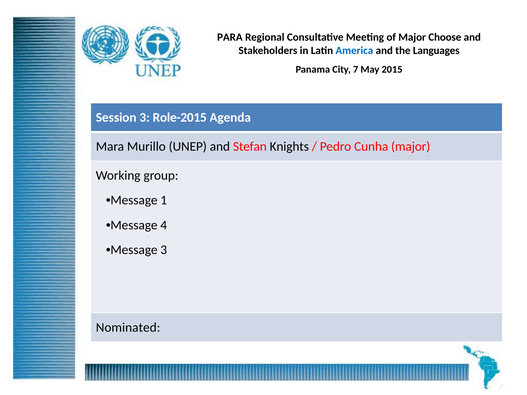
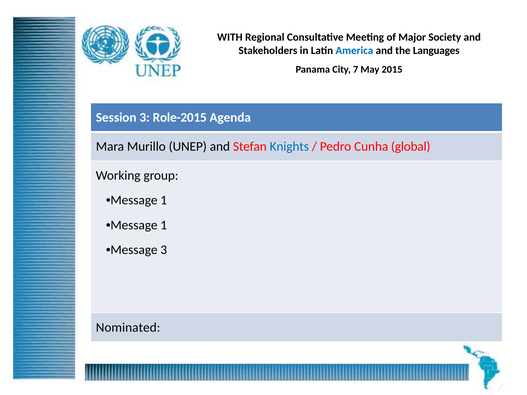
PARA: PARA -> WITH
Choose: Choose -> Society
Knights colour: black -> blue
Cunha major: major -> global
4 at (164, 225): 4 -> 1
